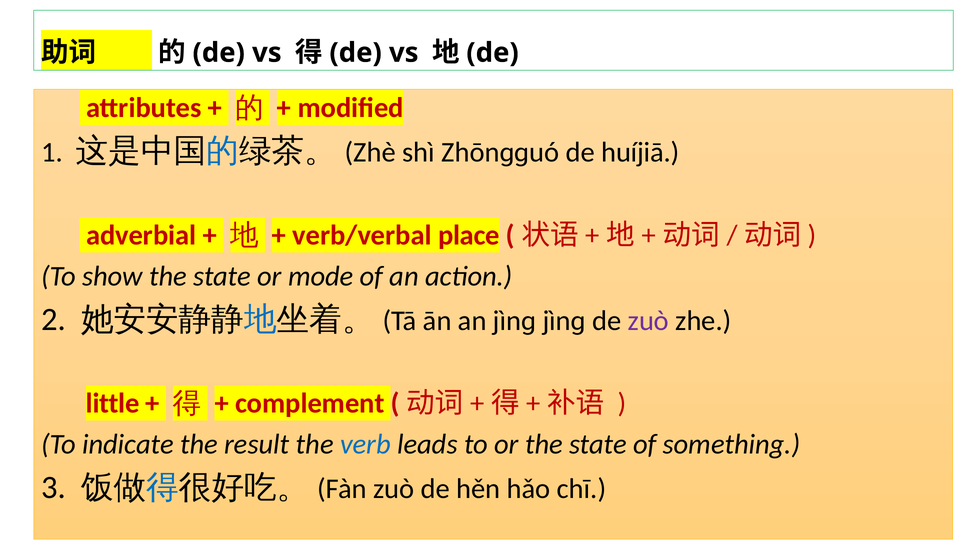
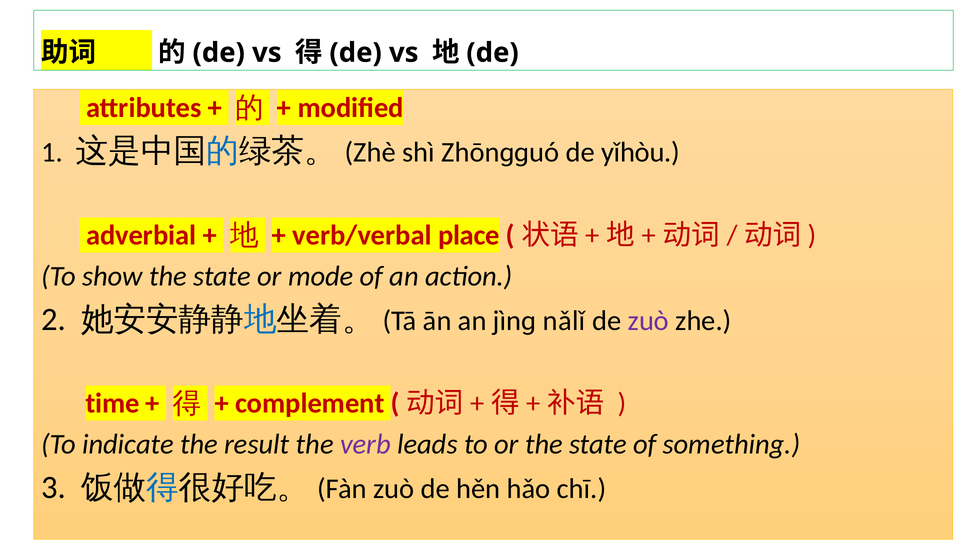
huíjiā: huíjiā -> yǐhòu
jìnɡ jìnɡ: jìnɡ -> nǎlǐ
little: little -> time
verb colour: blue -> purple
